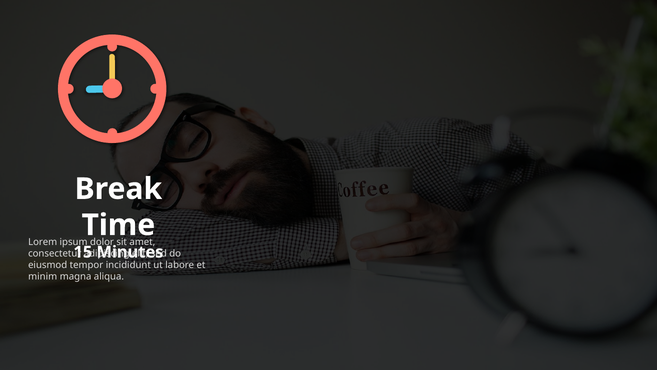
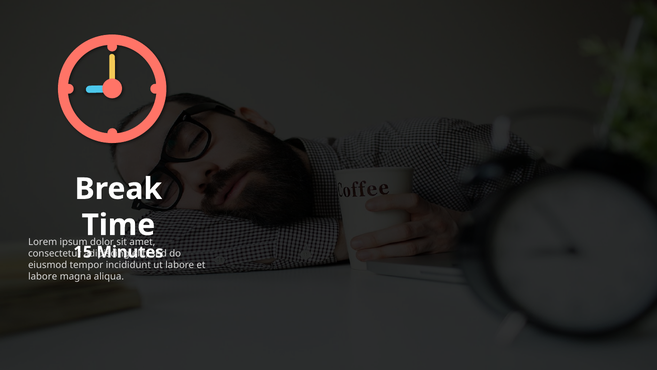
minim at (43, 276): minim -> labore
